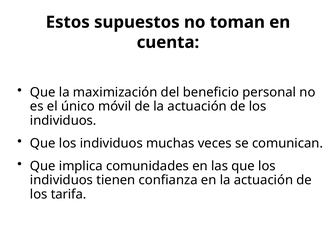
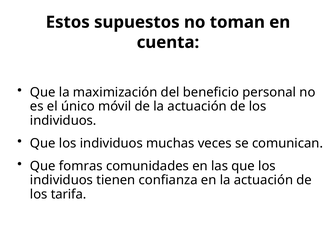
implica: implica -> fomras
